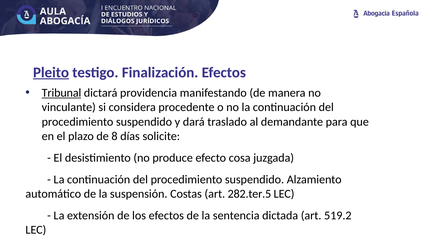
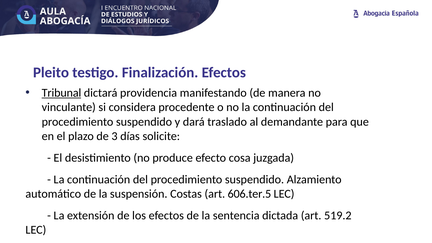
Pleito underline: present -> none
8: 8 -> 3
282.ter.5: 282.ter.5 -> 606.ter.5
